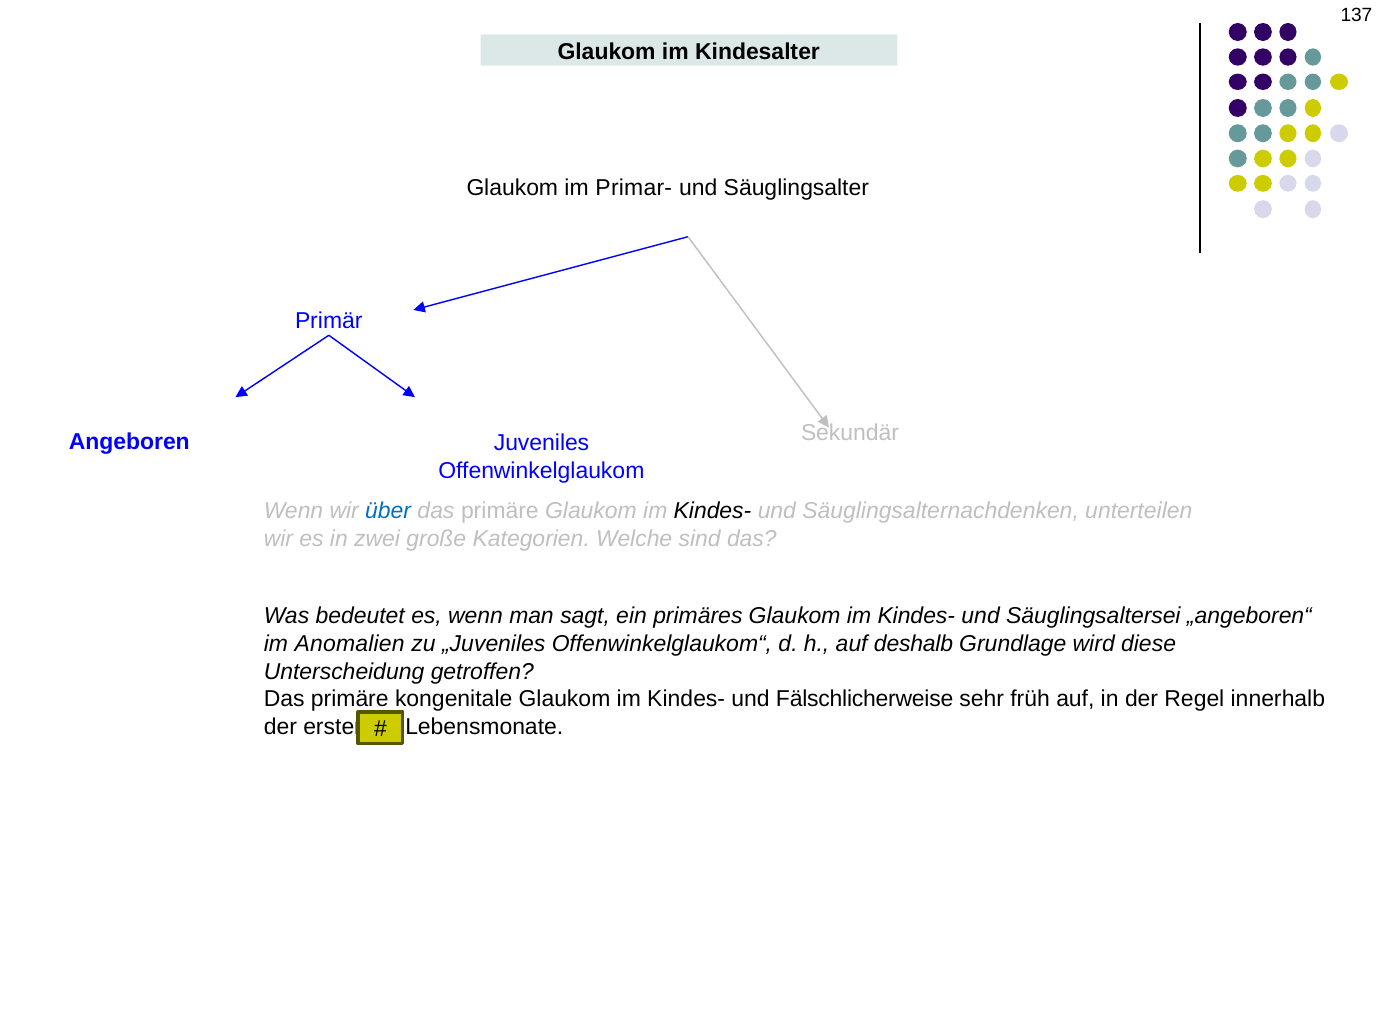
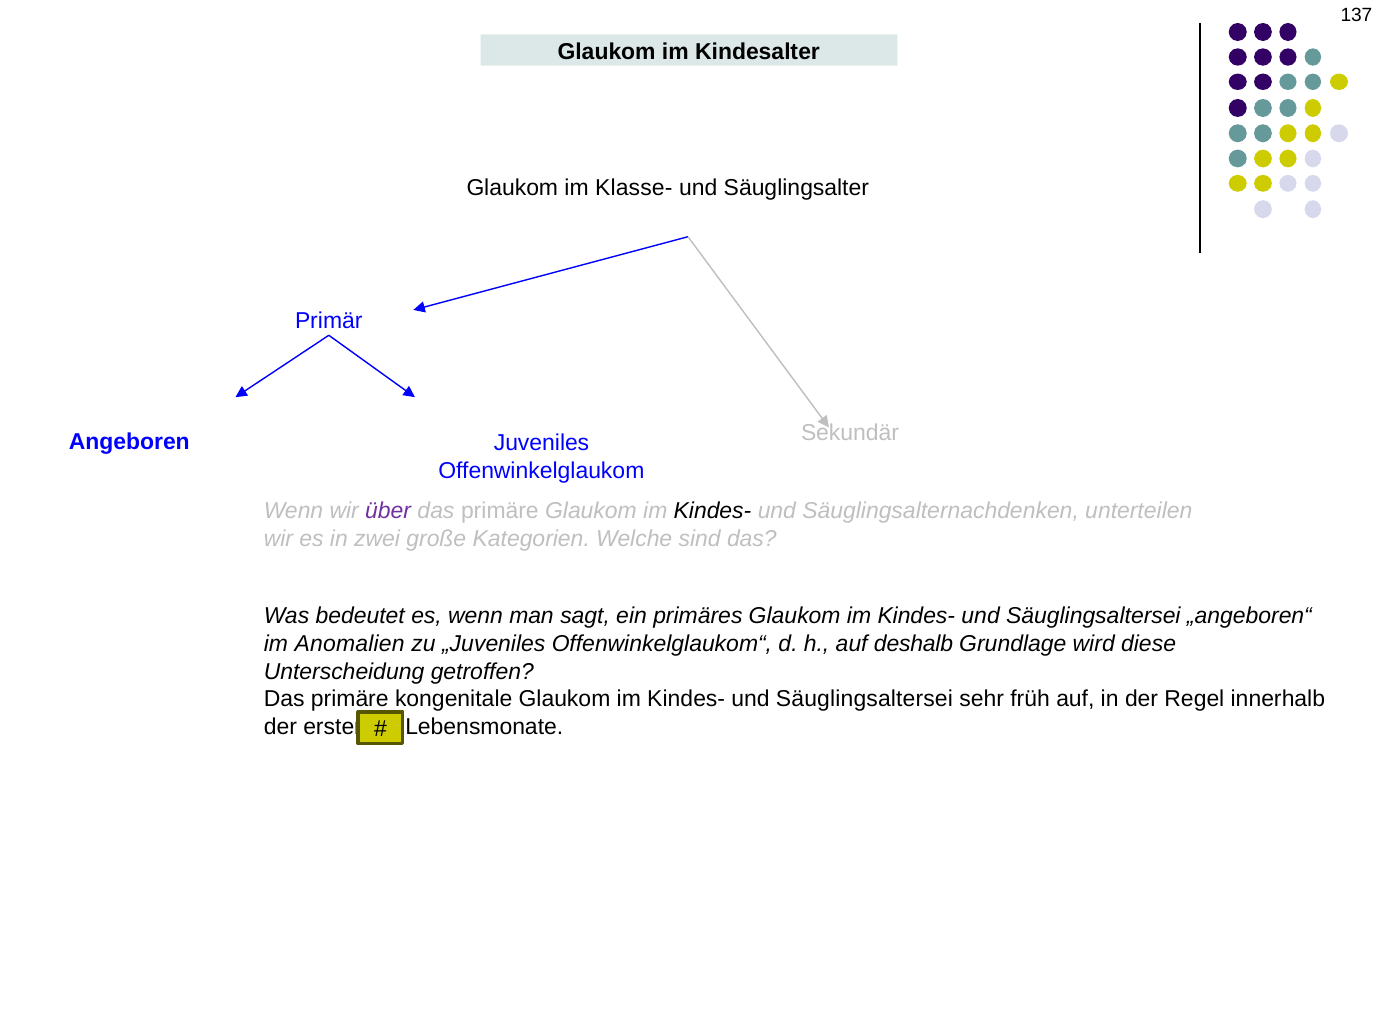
Primar-: Primar- -> Klasse-
über colour: blue -> purple
Fälschlicherweise at (865, 699): Fälschlicherweise -> Säuglingsaltersei
